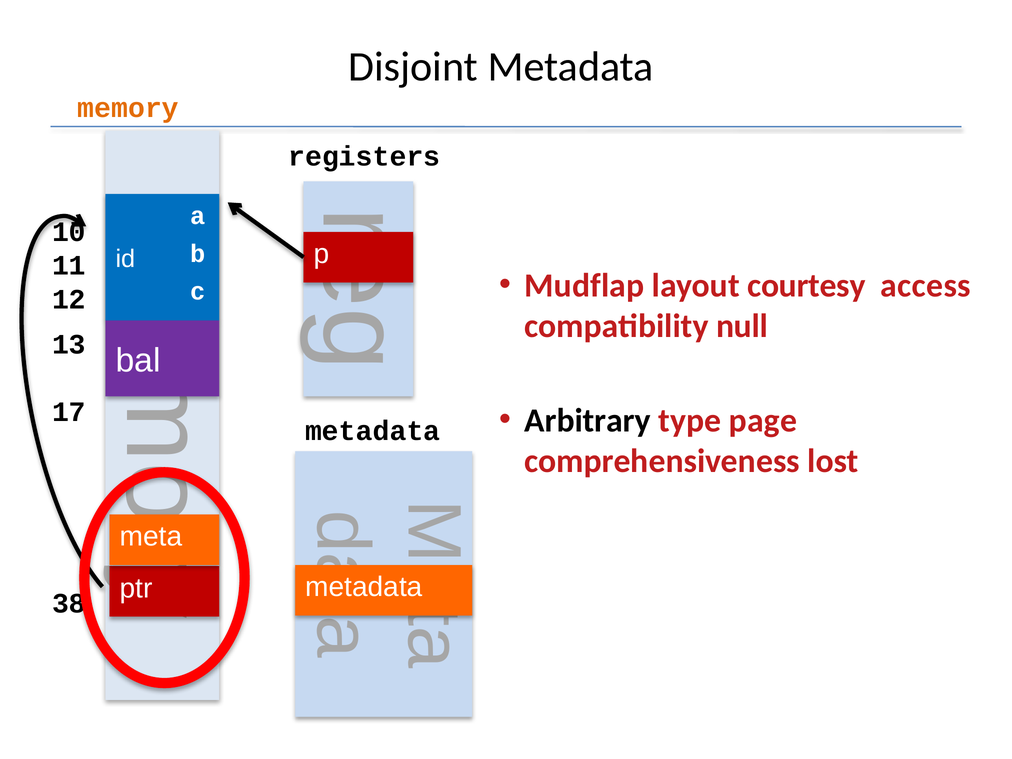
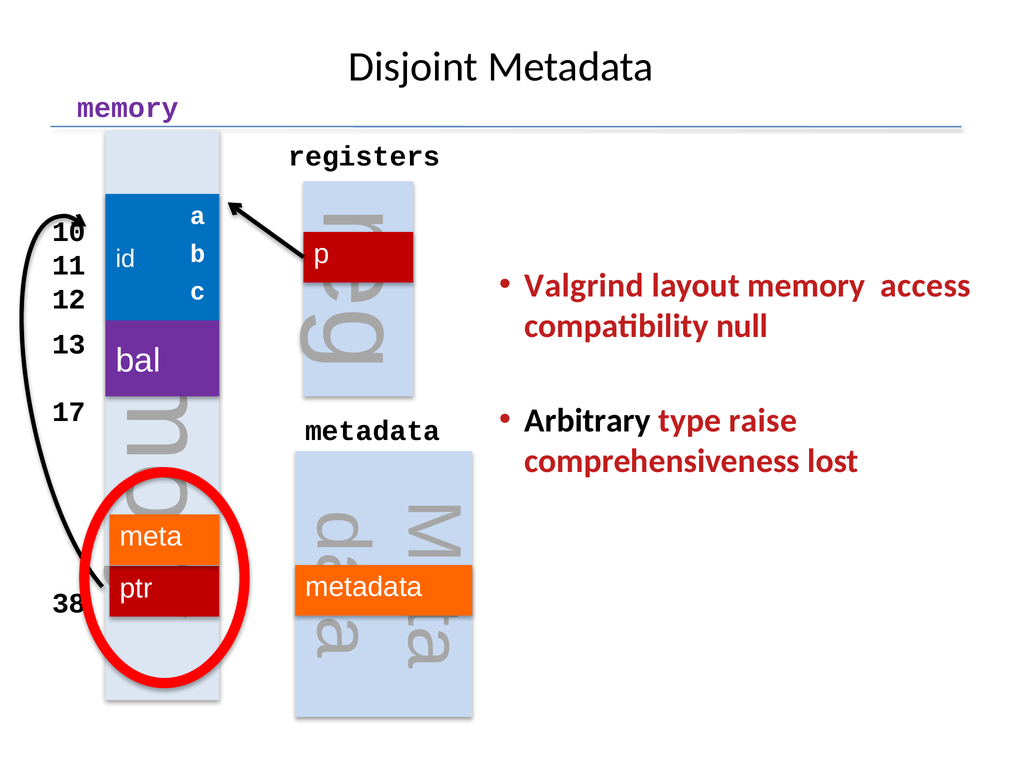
memory at (128, 108) colour: orange -> purple
Mudflap: Mudflap -> Valgrind
layout courtesy: courtesy -> memory
page: page -> raise
